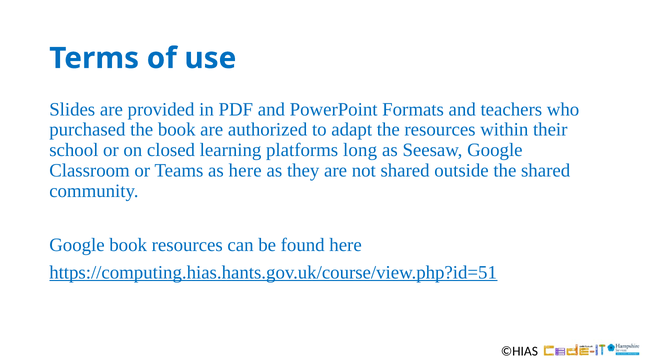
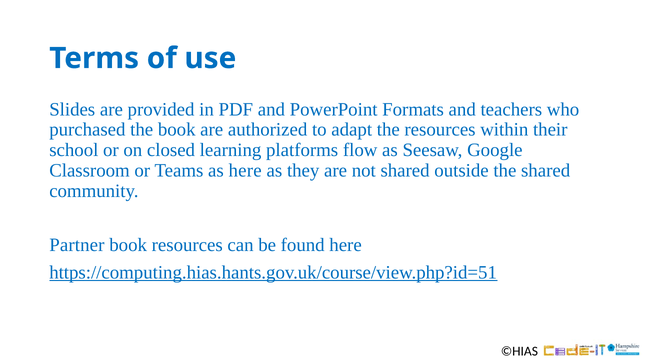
long: long -> flow
Google at (77, 245): Google -> Partner
